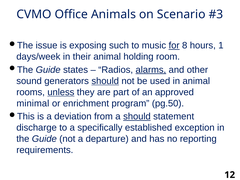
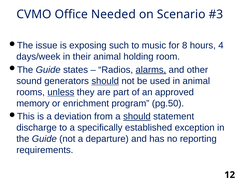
Animals: Animals -> Needed
for underline: present -> none
1: 1 -> 4
minimal: minimal -> memory
